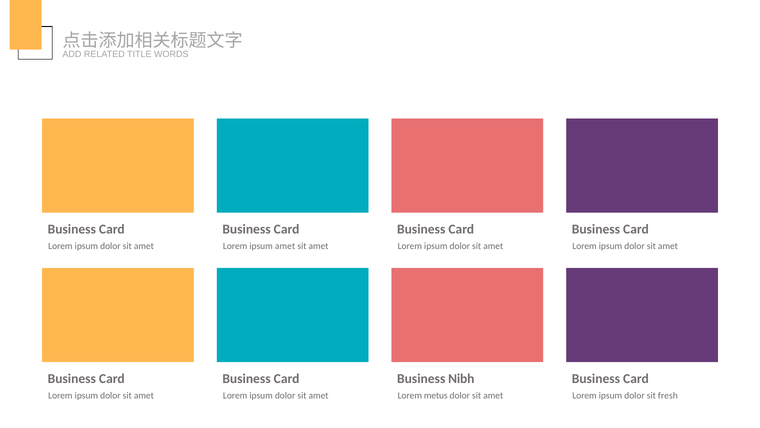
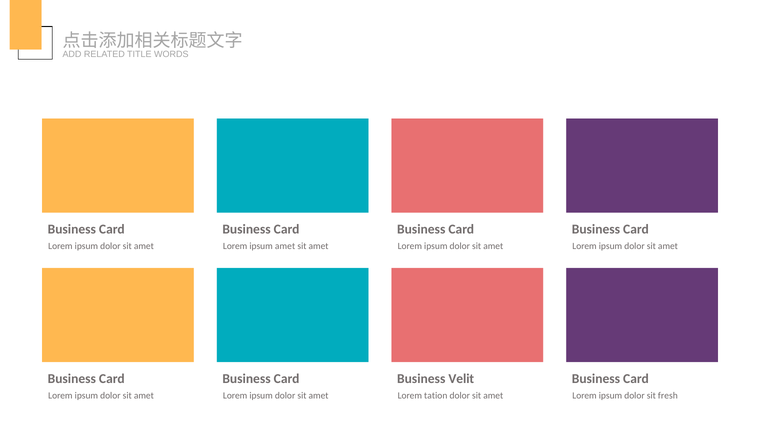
Nibh: Nibh -> Velit
metus: metus -> tation
